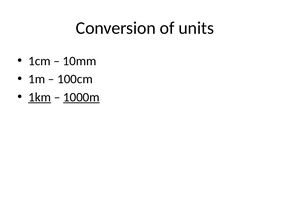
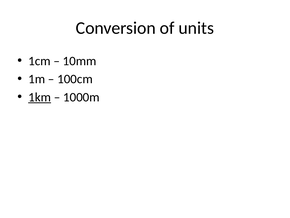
1000m underline: present -> none
